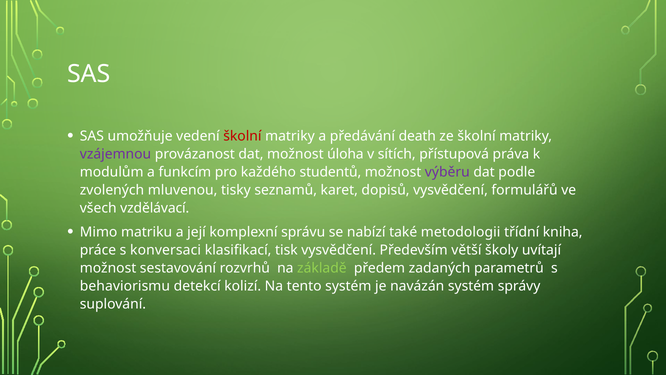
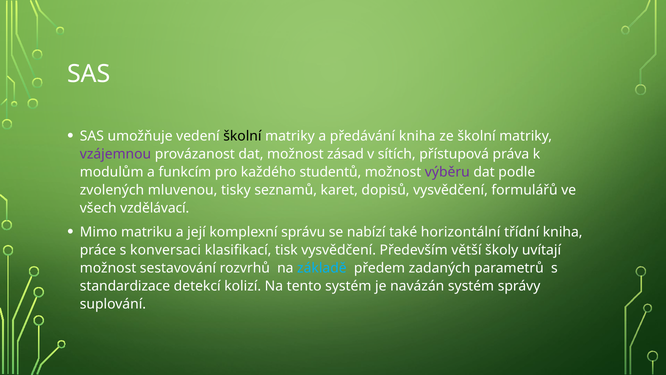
školní at (242, 136) colour: red -> black
předávání death: death -> kniha
úloha: úloha -> zásad
metodologii: metodologii -> horizontální
základě colour: light green -> light blue
behaviorismu: behaviorismu -> standardizace
